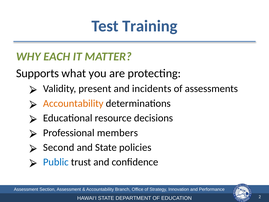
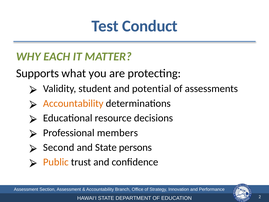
Training: Training -> Conduct
present: present -> student
incidents: incidents -> potential
policies: policies -> persons
Public colour: blue -> orange
